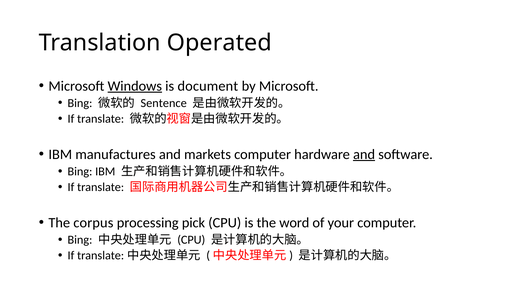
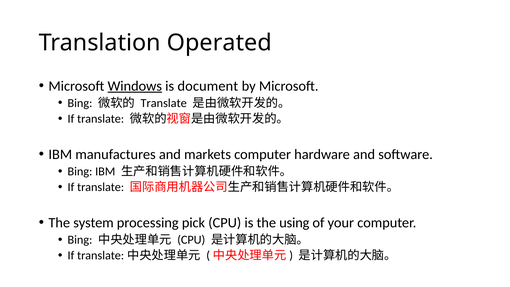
Sentence at (164, 103): Sentence -> Translate
and at (364, 154) underline: present -> none
corpus: corpus -> system
word: word -> using
